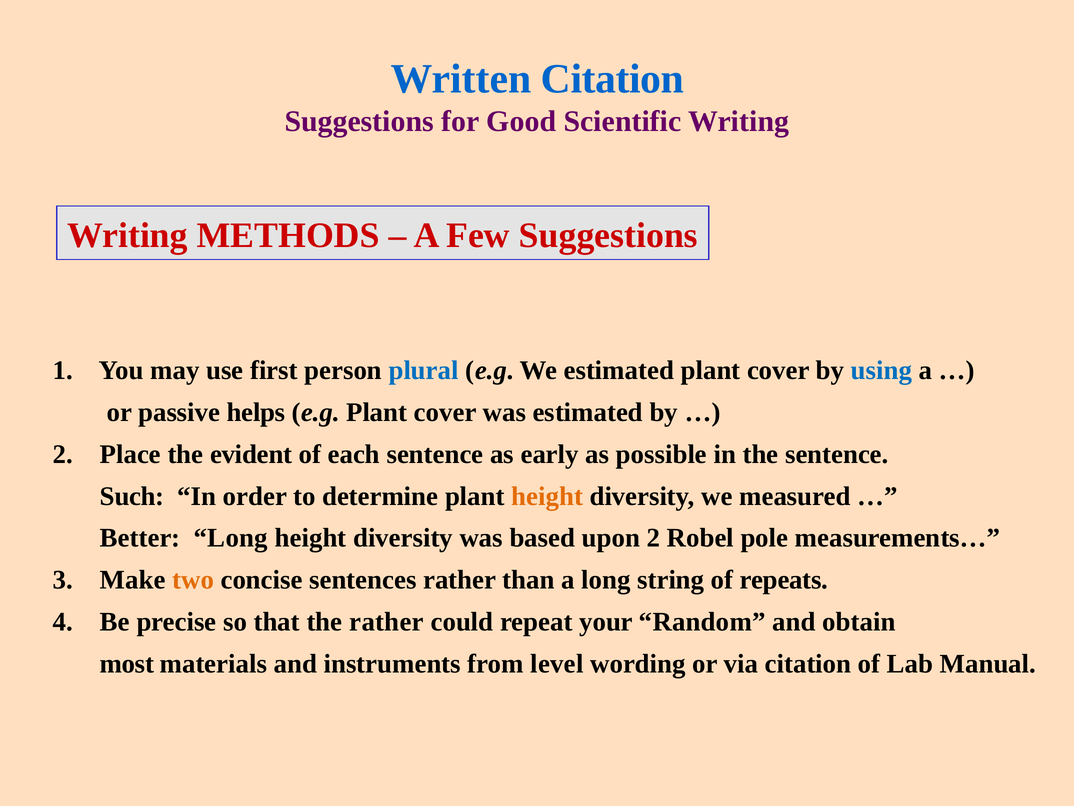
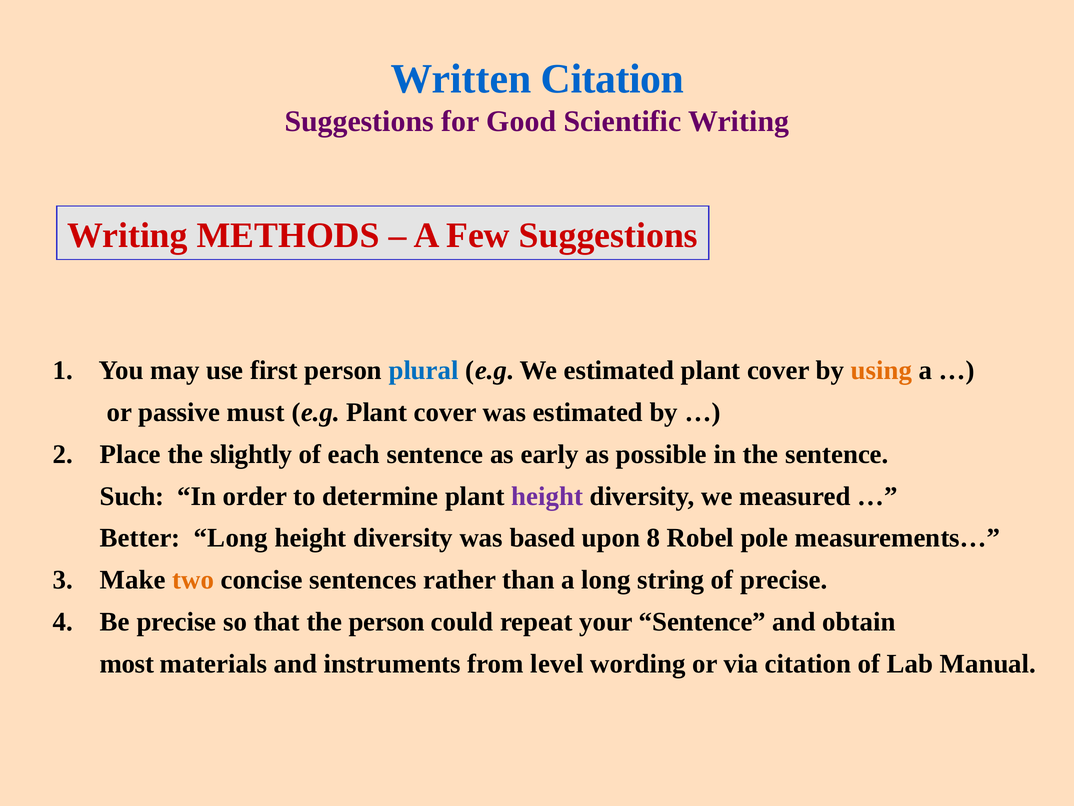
using colour: blue -> orange
helps: helps -> must
evident: evident -> slightly
height at (547, 496) colour: orange -> purple
upon 2: 2 -> 8
of repeats: repeats -> precise
the rather: rather -> person
your Random: Random -> Sentence
